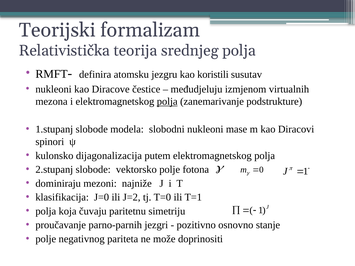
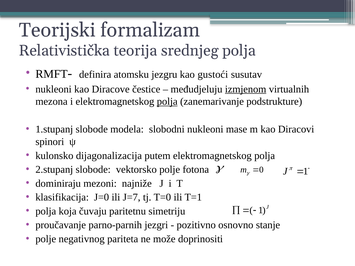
koristili: koristili -> gustoći
izmjenom underline: none -> present
J=2: J=2 -> J=7
